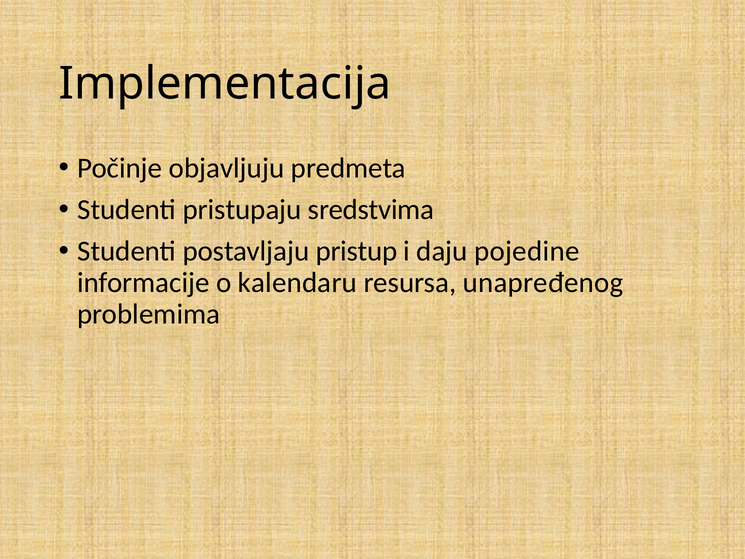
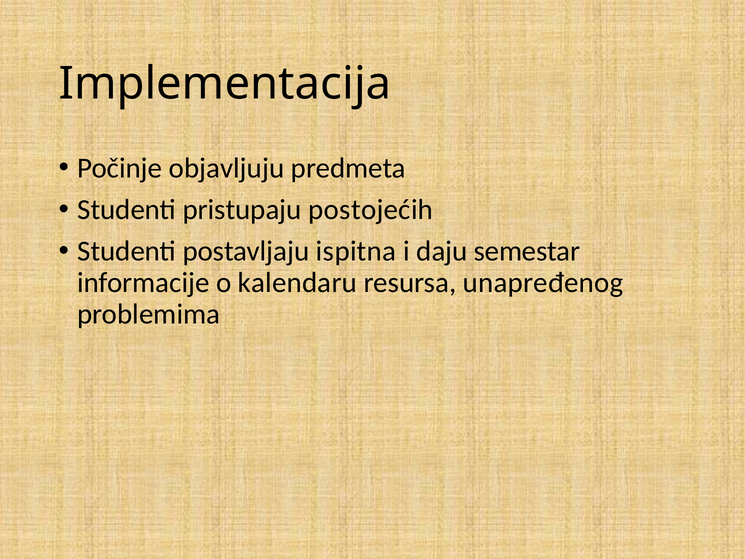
sredstvima: sredstvima -> postojećih
pristup: pristup -> ispitna
pojedine: pojedine -> semestar
